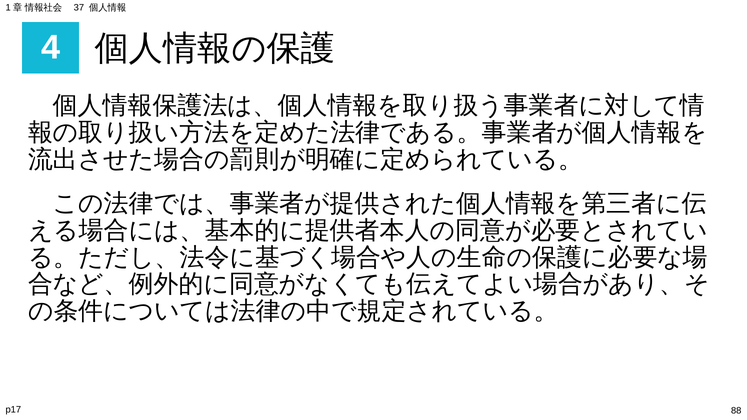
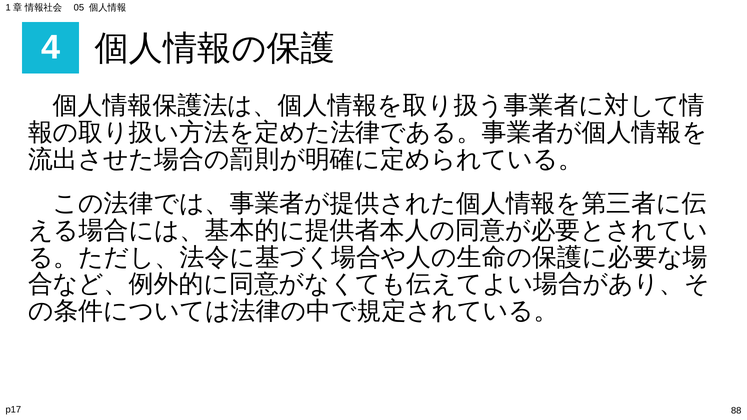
37: 37 -> 05
